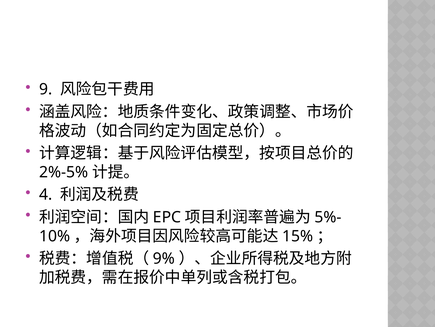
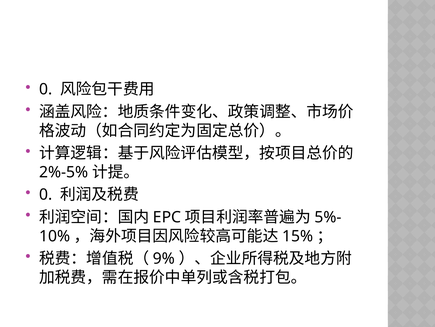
9 at (46, 89): 9 -> 0
4 at (46, 194): 4 -> 0
